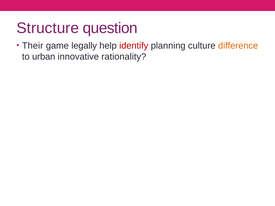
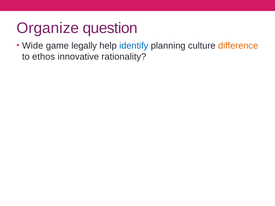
Structure: Structure -> Organize
Their: Their -> Wide
identify colour: red -> blue
urban: urban -> ethos
